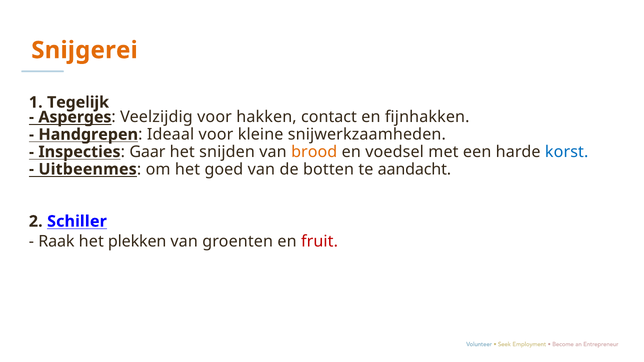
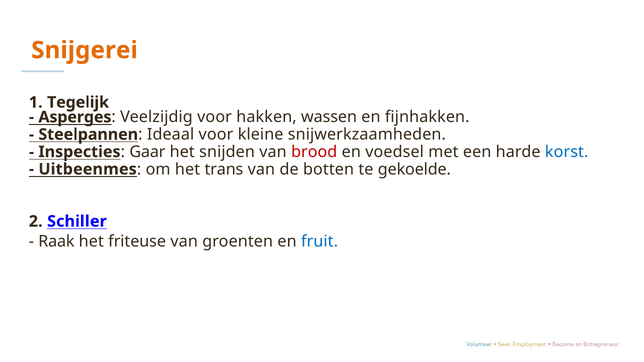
contact: contact -> wassen
Handgrepen: Handgrepen -> Steelpannen
brood colour: orange -> red
goed: goed -> trans
aandacht: aandacht -> gekoelde
plekken: plekken -> friteuse
fruit colour: red -> blue
